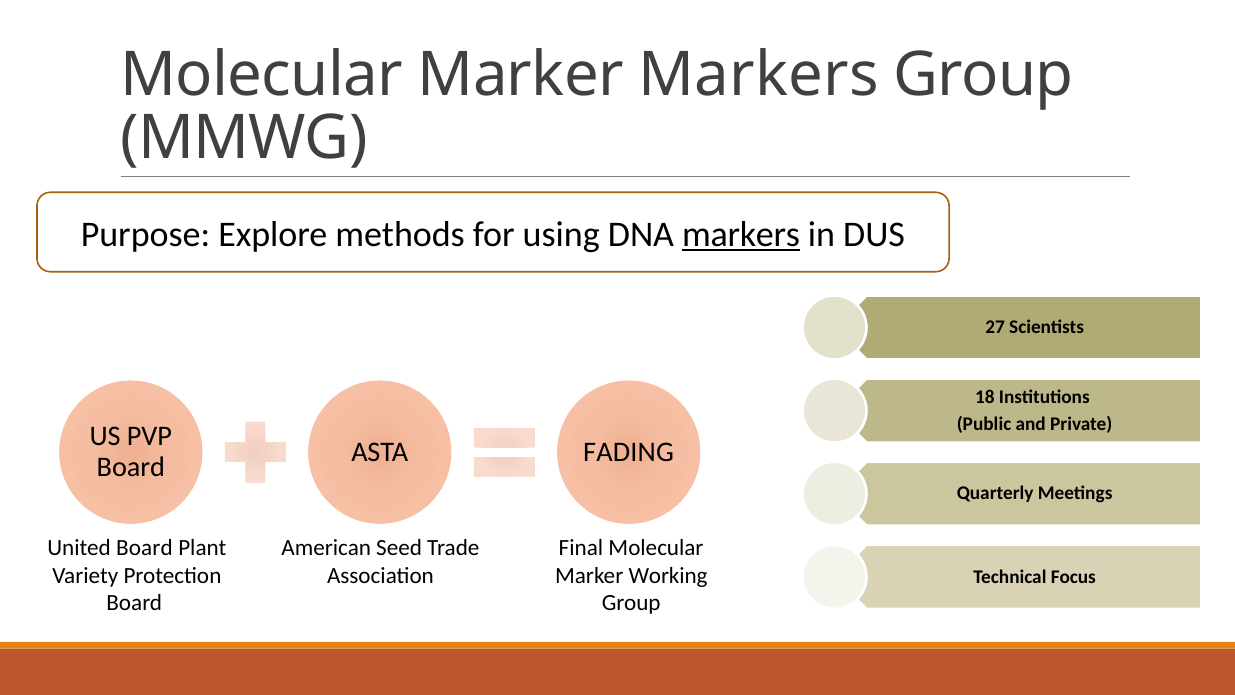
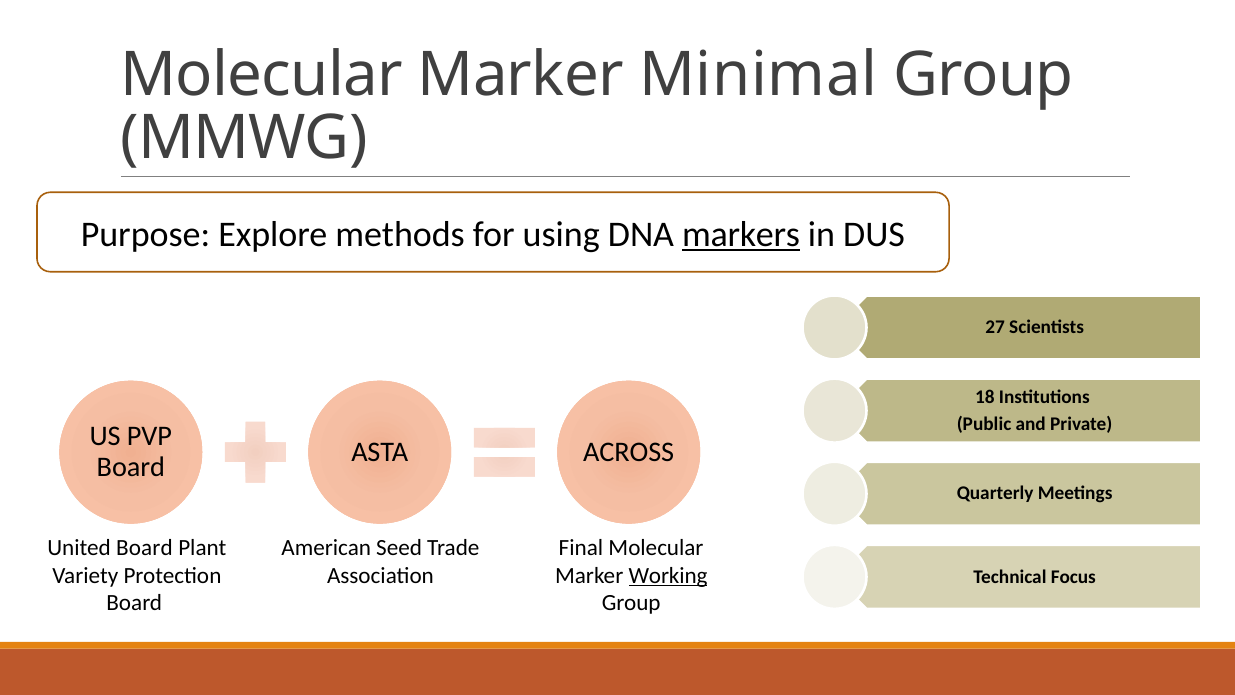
Marker Markers: Markers -> Minimal
FADING: FADING -> ACROSS
Working underline: none -> present
